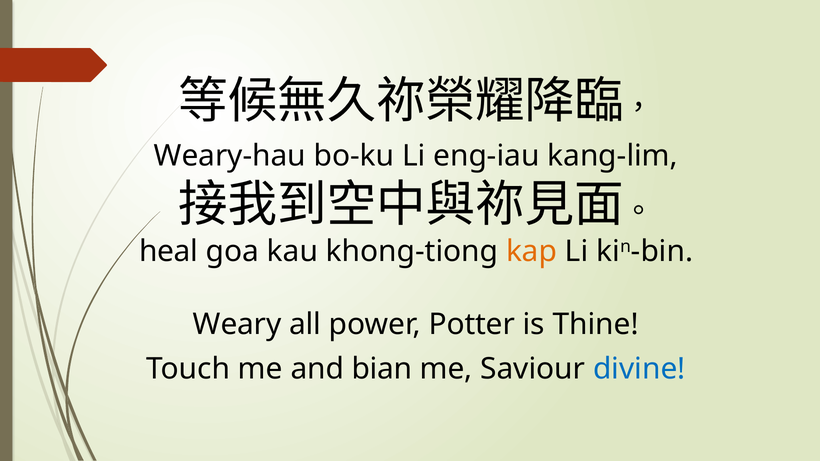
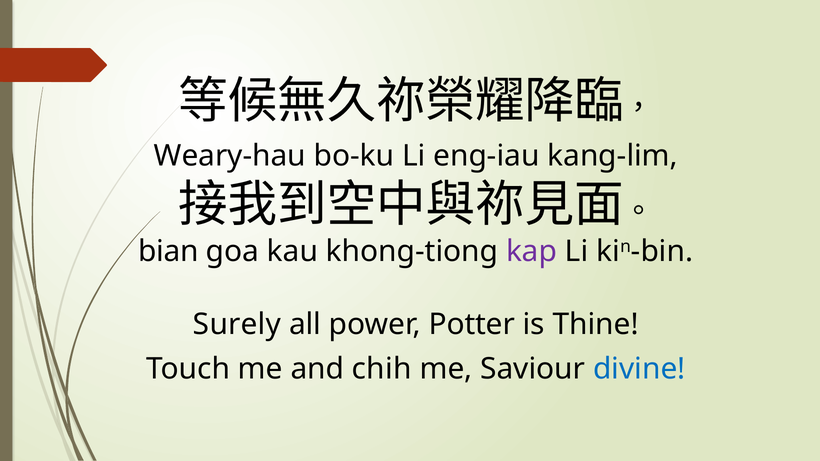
heal: heal -> bian
kap colour: orange -> purple
Weary: Weary -> Surely
bian: bian -> chih
